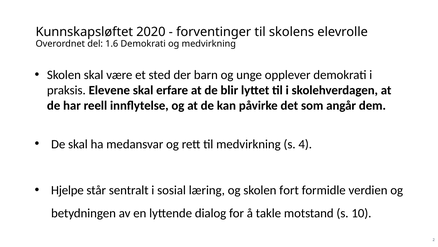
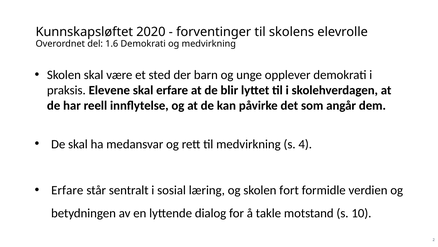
Hjelpe at (67, 190): Hjelpe -> Erfare
